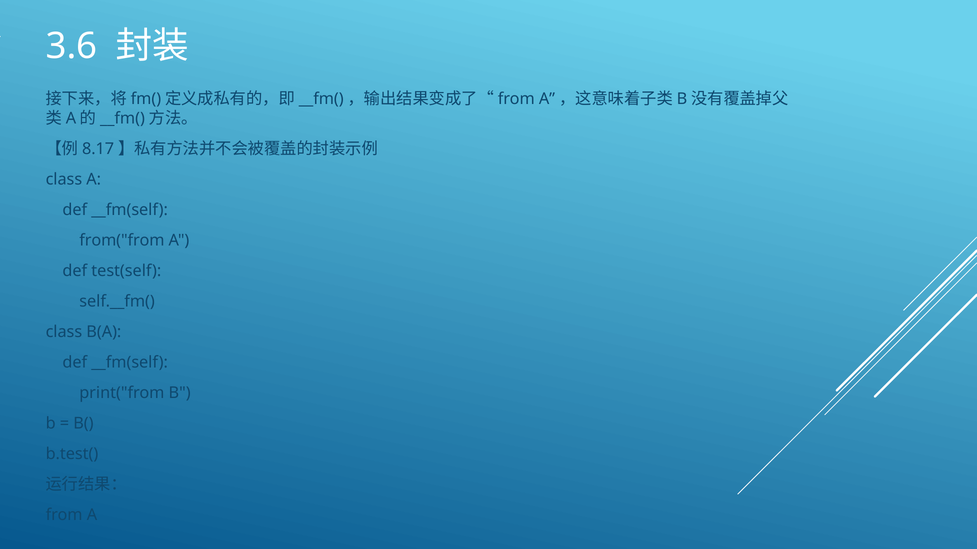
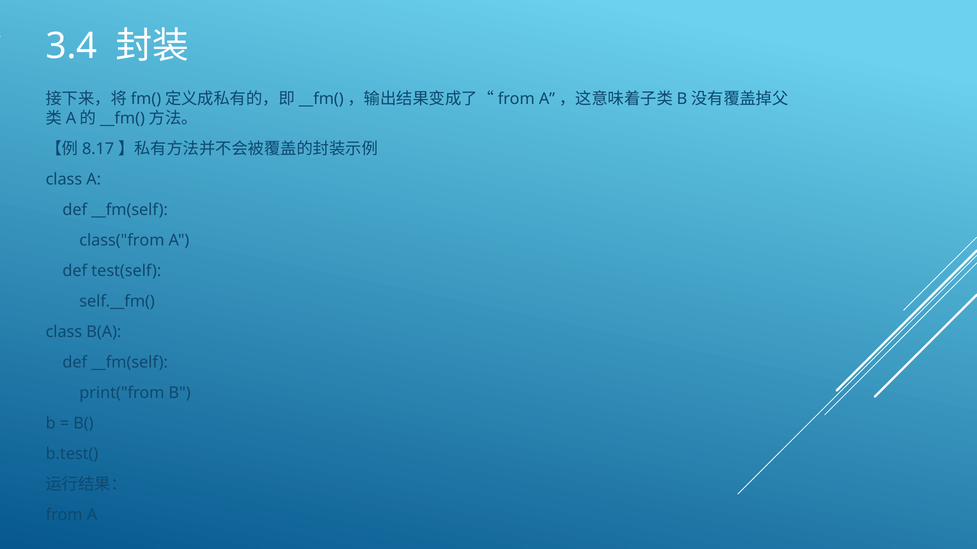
3.6: 3.6 -> 3.4
from("from: from("from -> class("from
